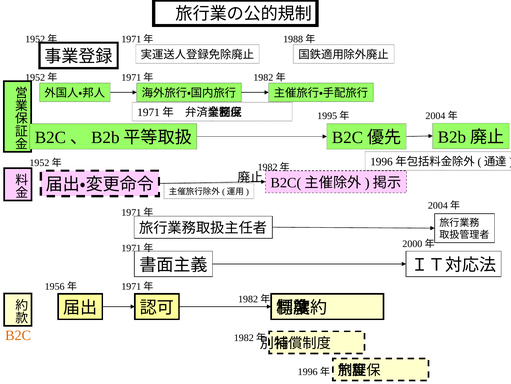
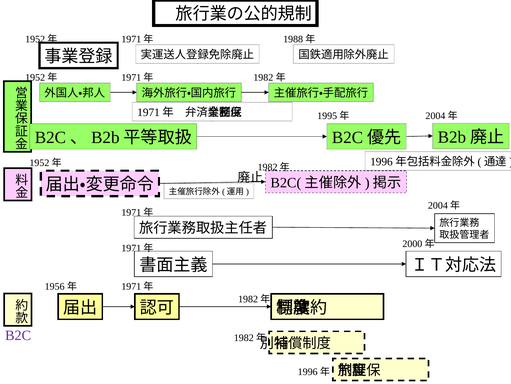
B2C colour: orange -> purple
